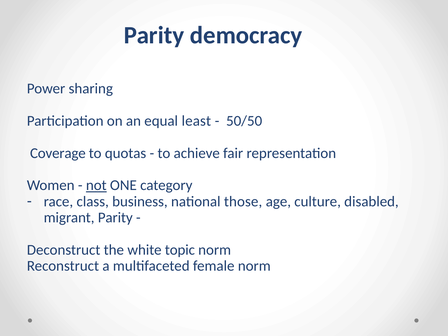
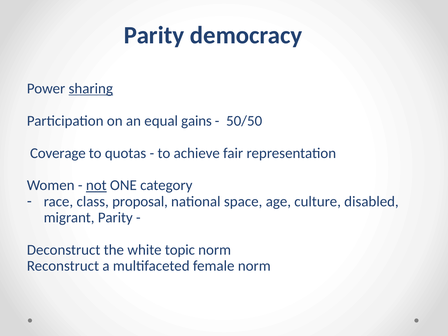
sharing underline: none -> present
least: least -> gains
business: business -> proposal
those: those -> space
